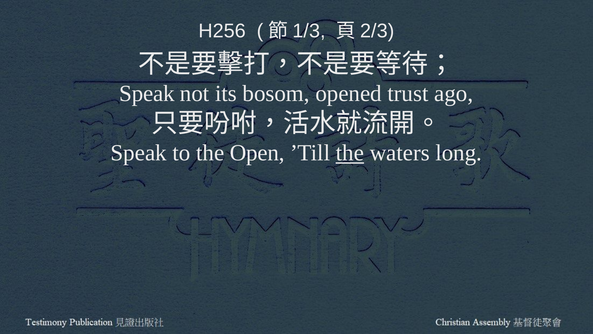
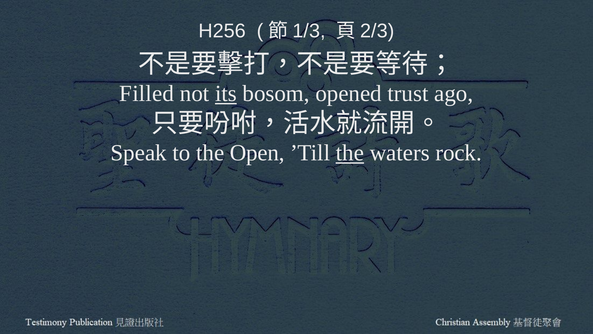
Speak at (147, 93): Speak -> Filled
its underline: none -> present
long: long -> rock
